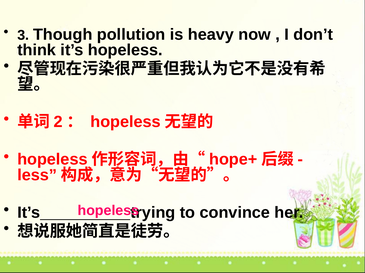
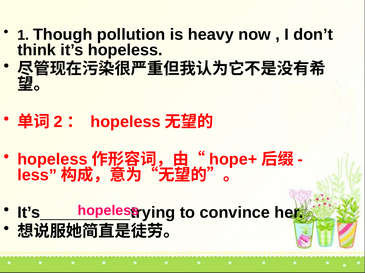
3: 3 -> 1
